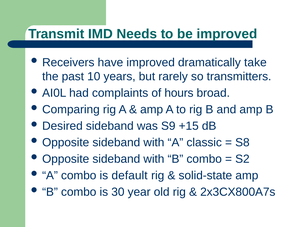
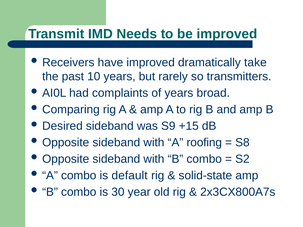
of hours: hours -> years
classic: classic -> roofing
